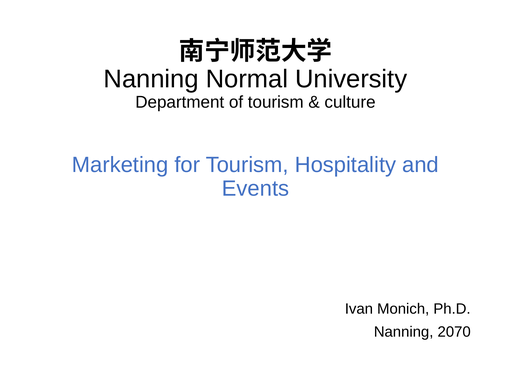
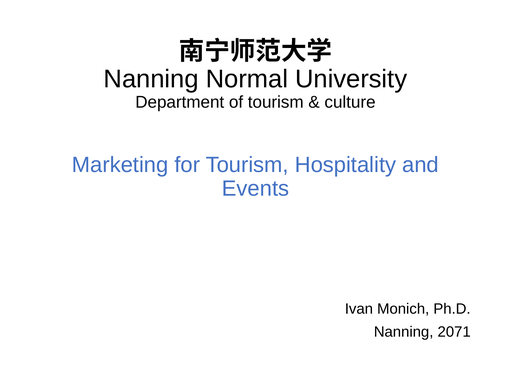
2070: 2070 -> 2071
